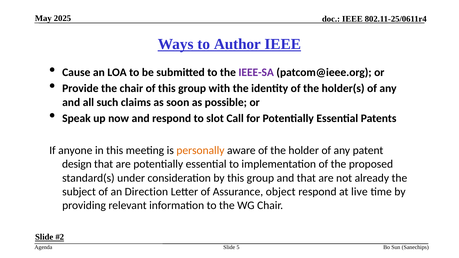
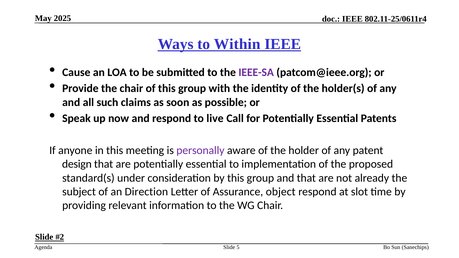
Author: Author -> Within
slot: slot -> live
personally colour: orange -> purple
live: live -> slot
